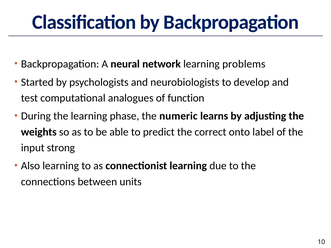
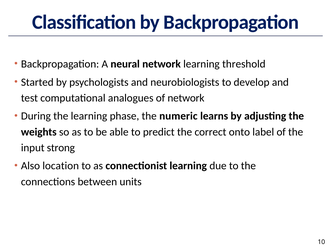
problems: problems -> threshold
of function: function -> network
Also learning: learning -> location
